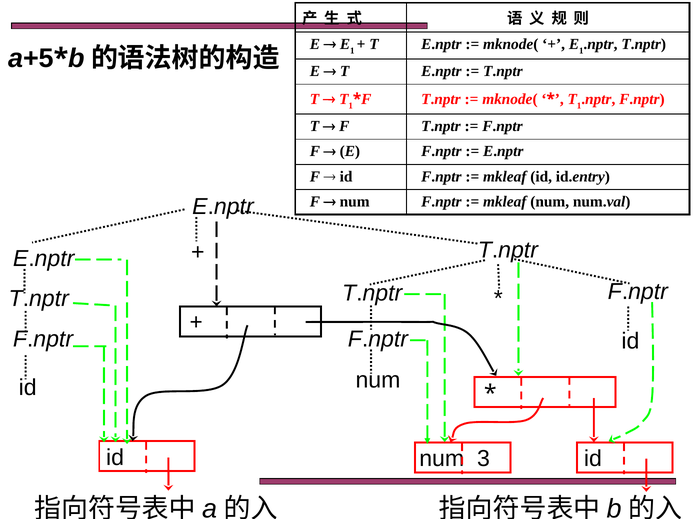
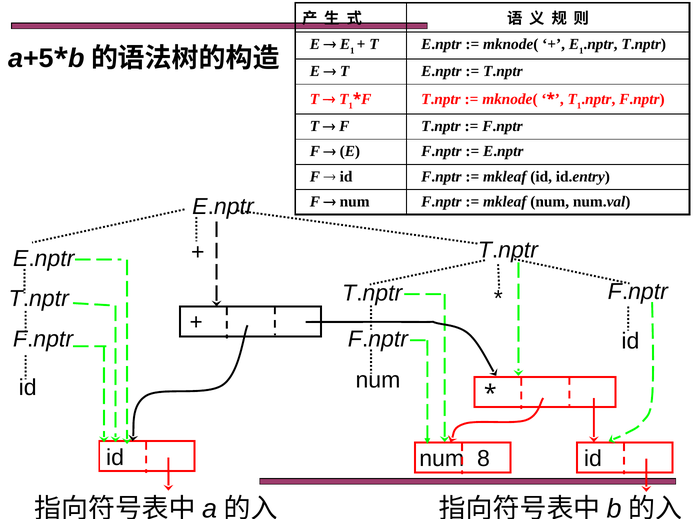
3: 3 -> 8
